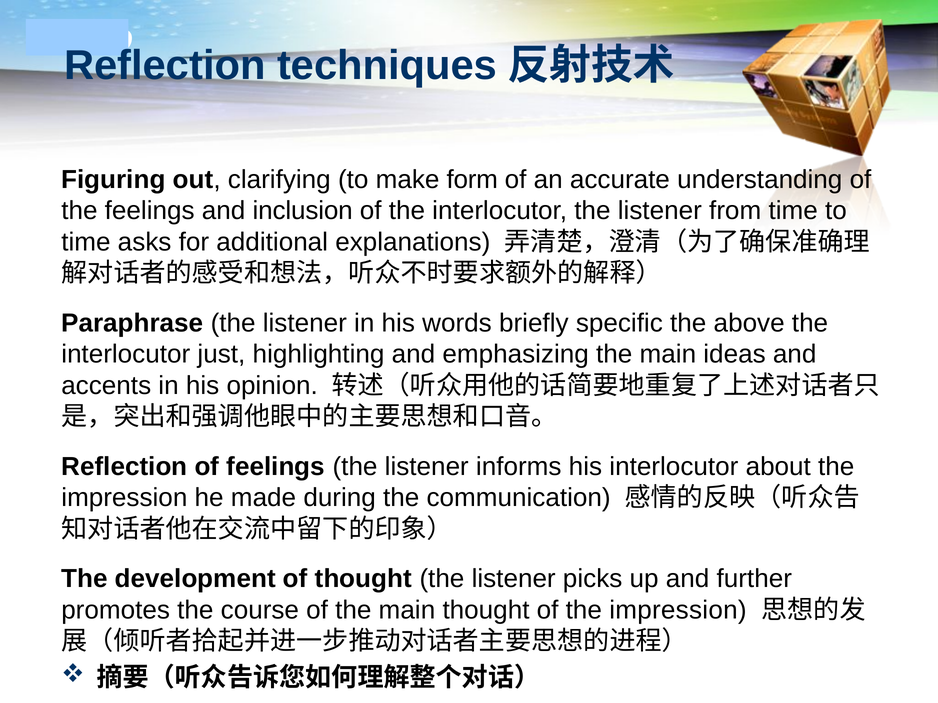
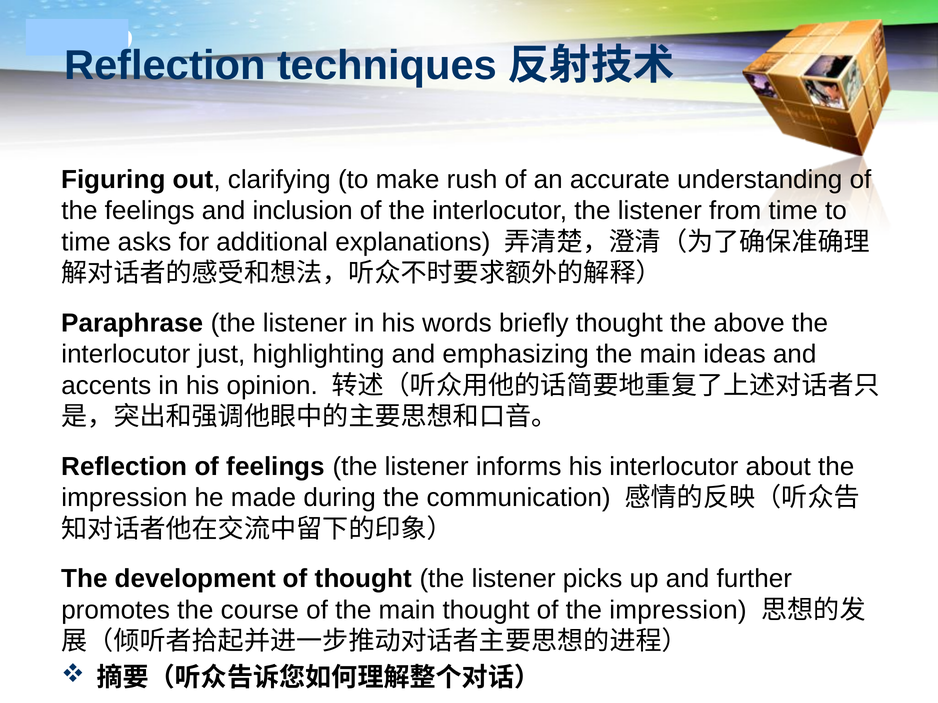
form: form -> rush
briefly specific: specific -> thought
